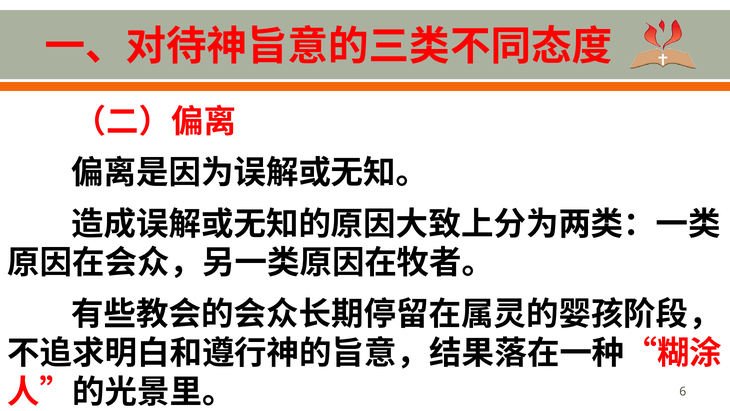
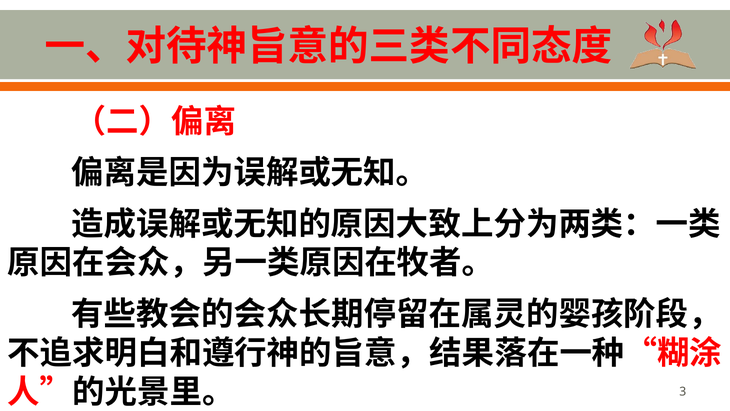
6: 6 -> 3
